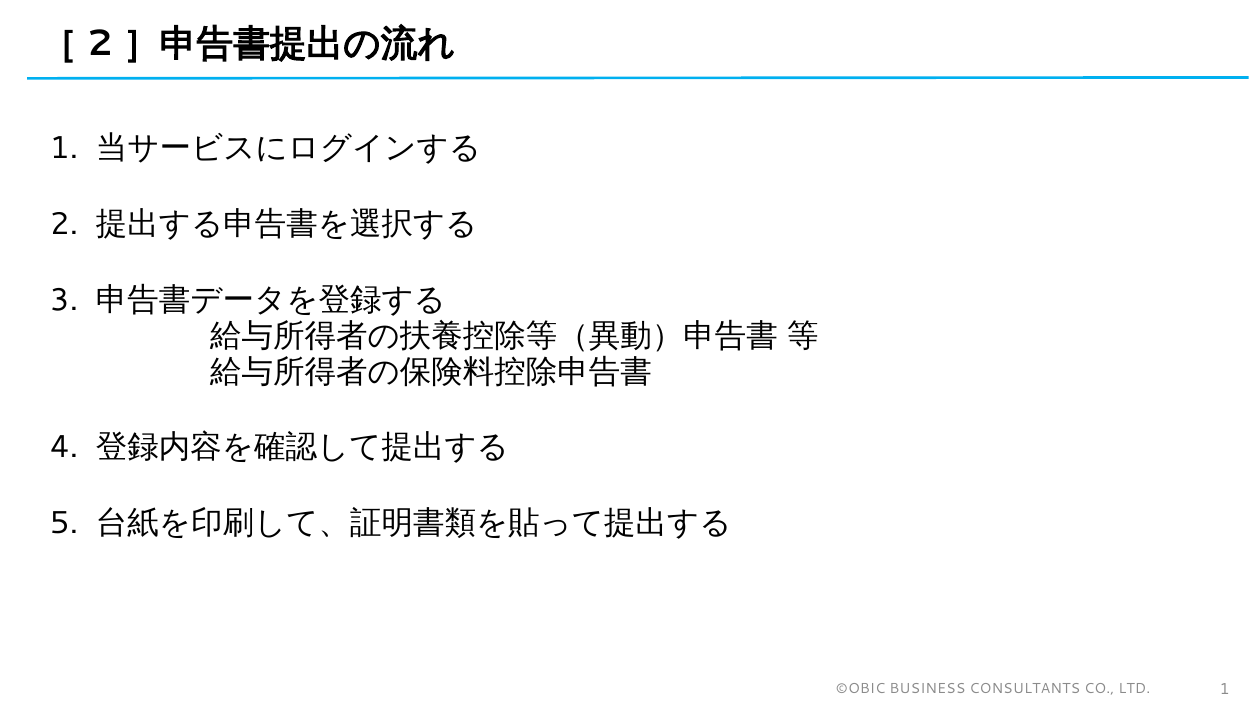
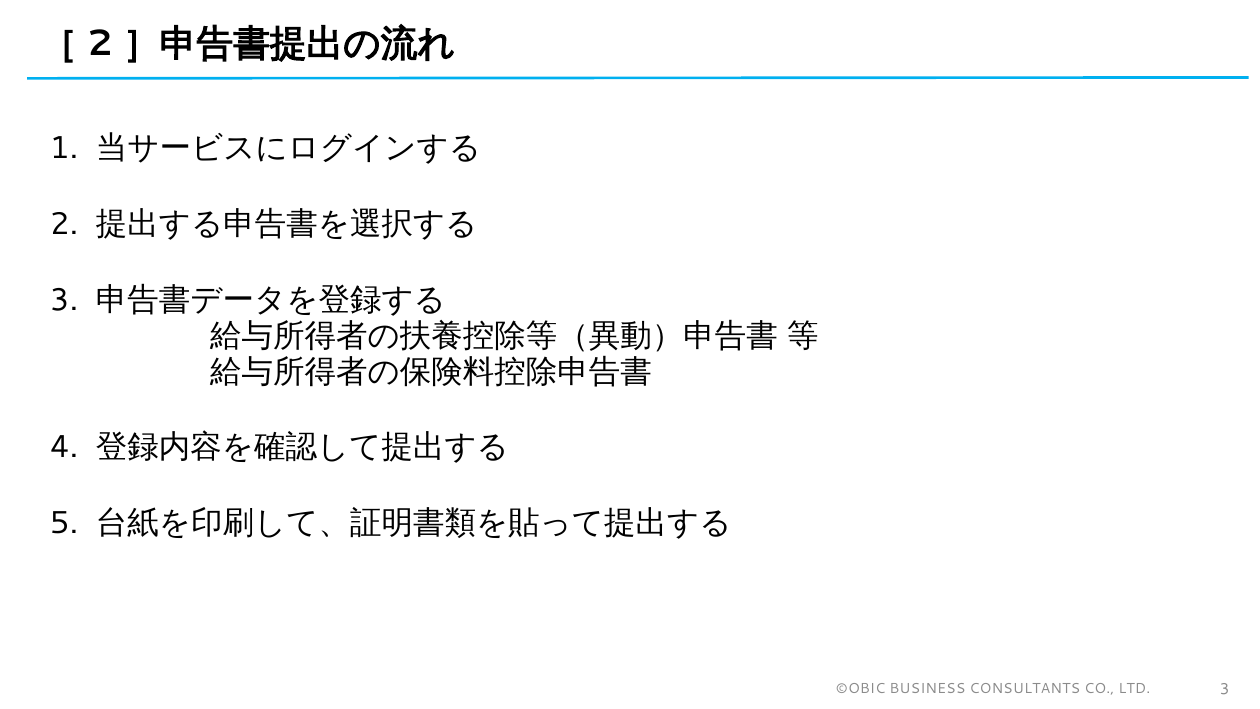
LTD 1: 1 -> 3
